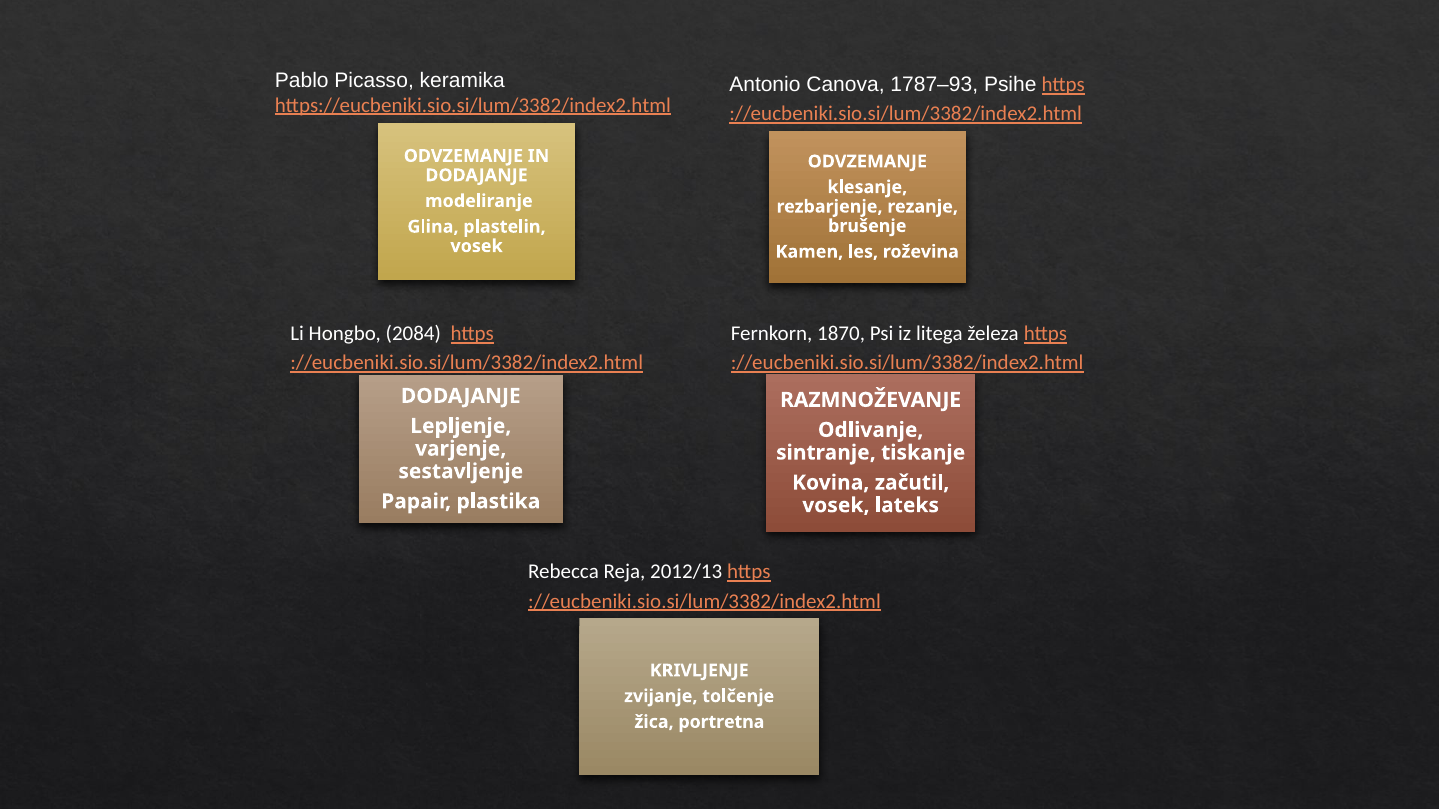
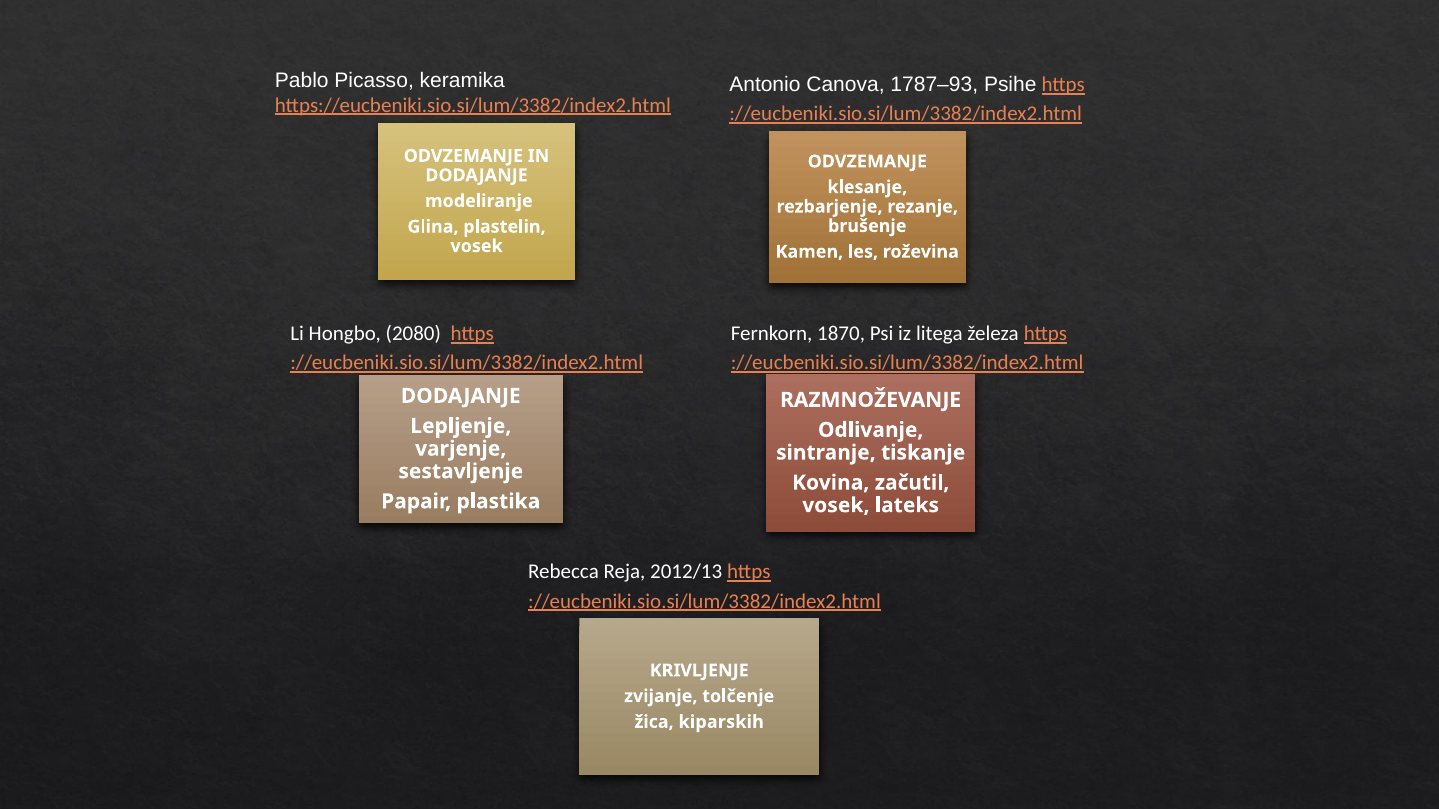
2084: 2084 -> 2080
portretna: portretna -> kiparskih
